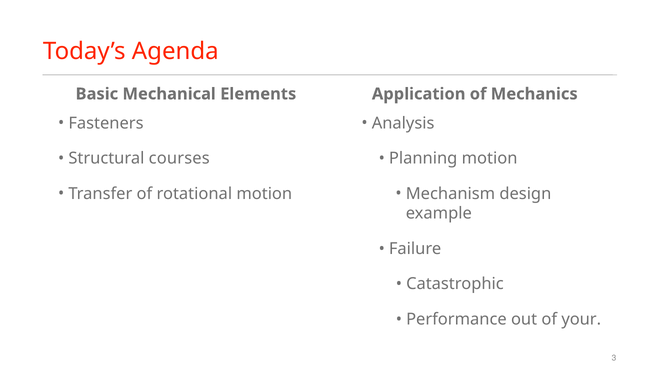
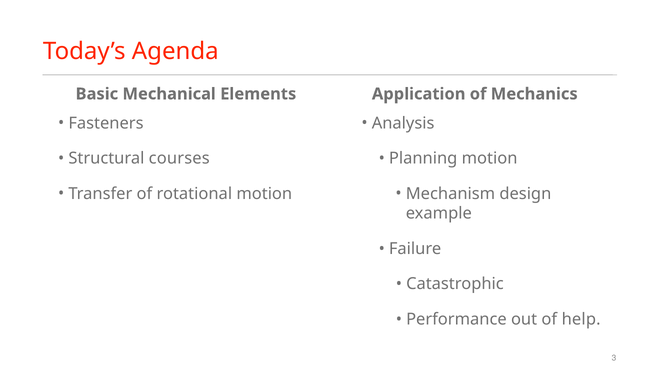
your: your -> help
